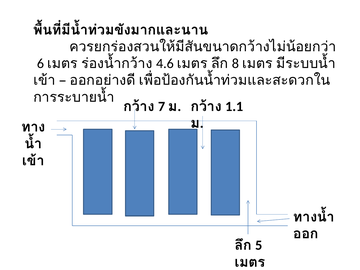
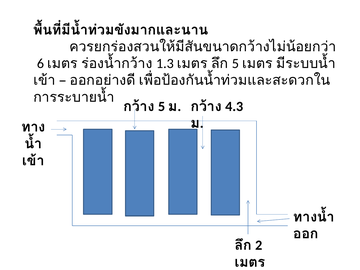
4.6: 4.6 -> 1.3
8 at (235, 64): 8 -> 5
7 at (162, 106): 7 -> 5
1.1: 1.1 -> 4.3
5: 5 -> 2
